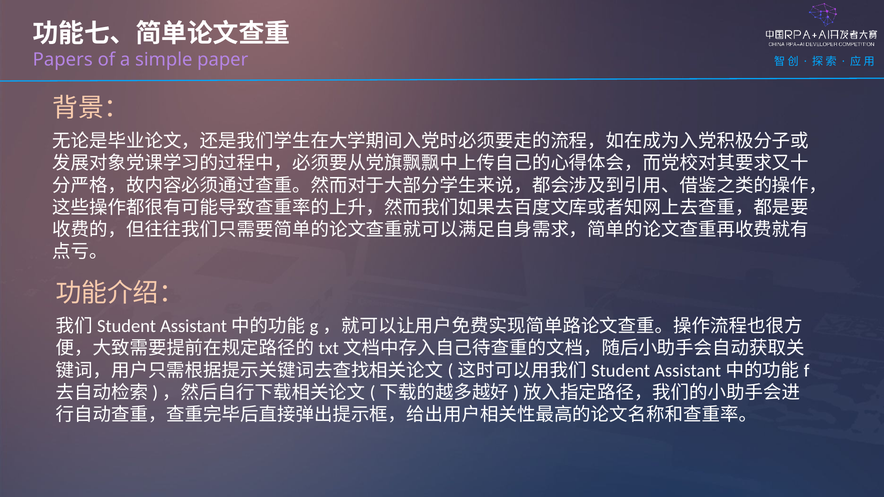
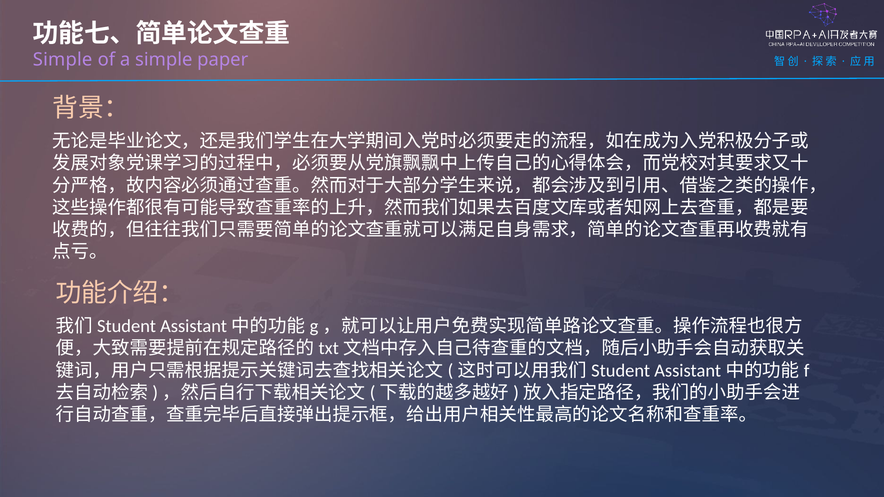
Papers at (63, 60): Papers -> Simple
